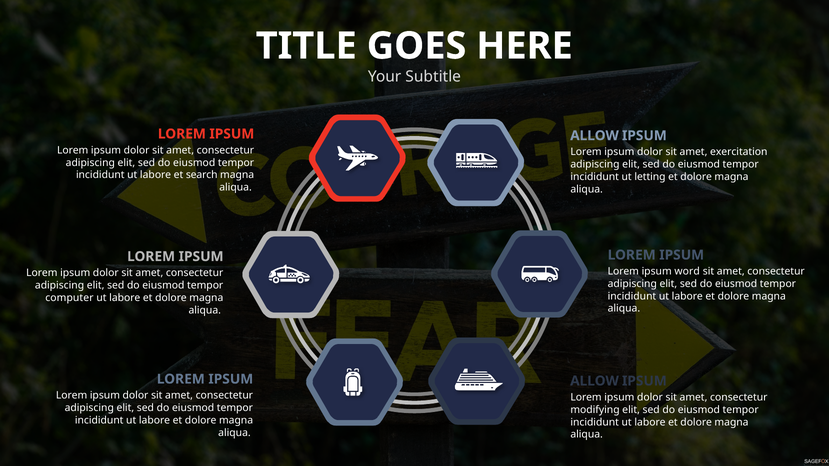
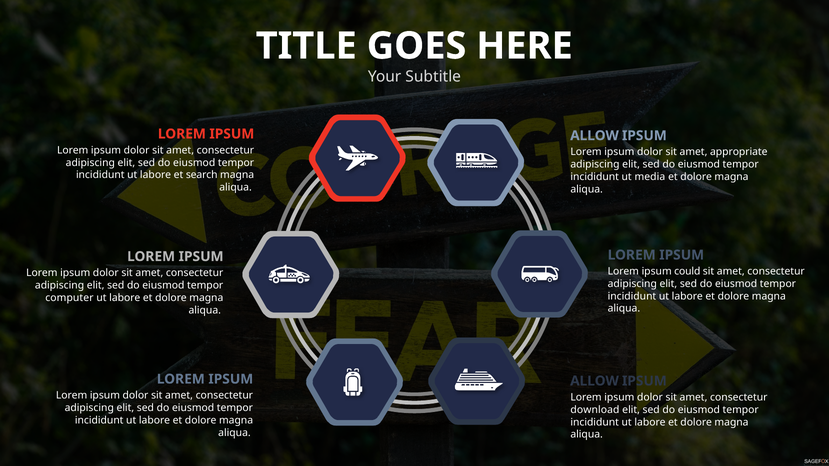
exercitation: exercitation -> appropriate
letting: letting -> media
word: word -> could
modifying: modifying -> download
